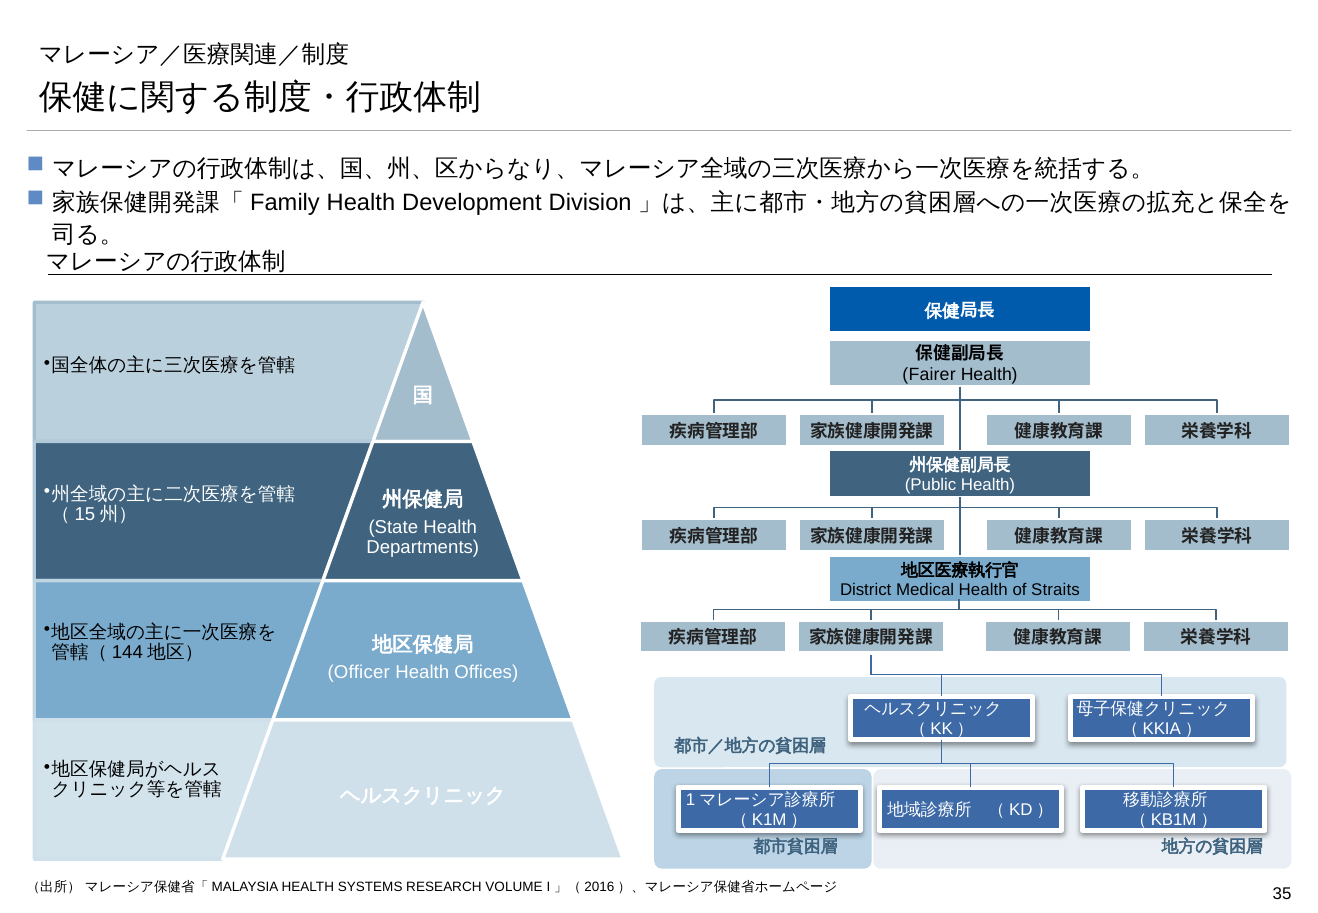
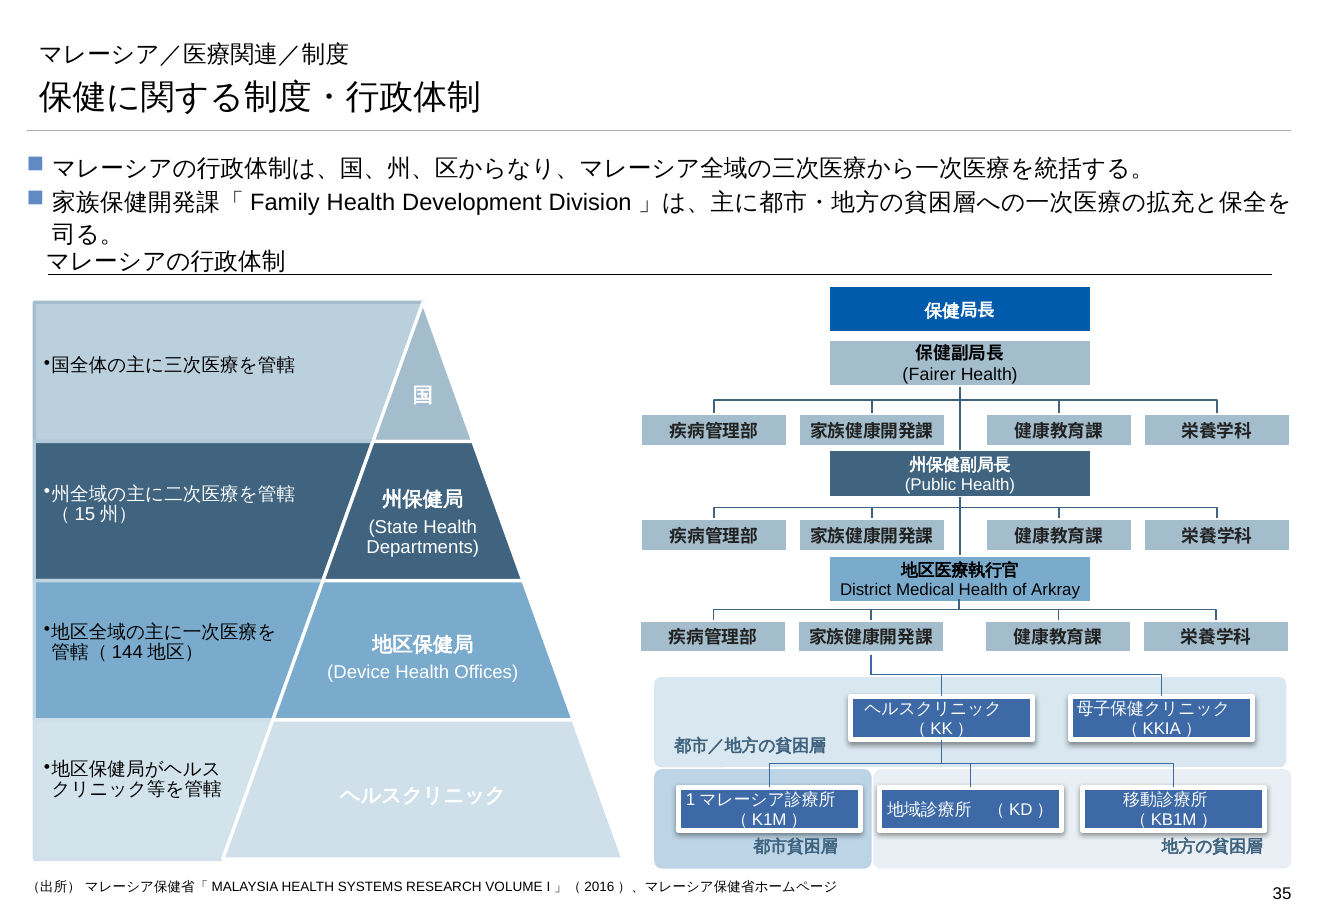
Straits: Straits -> Arkray
Officer: Officer -> Device
